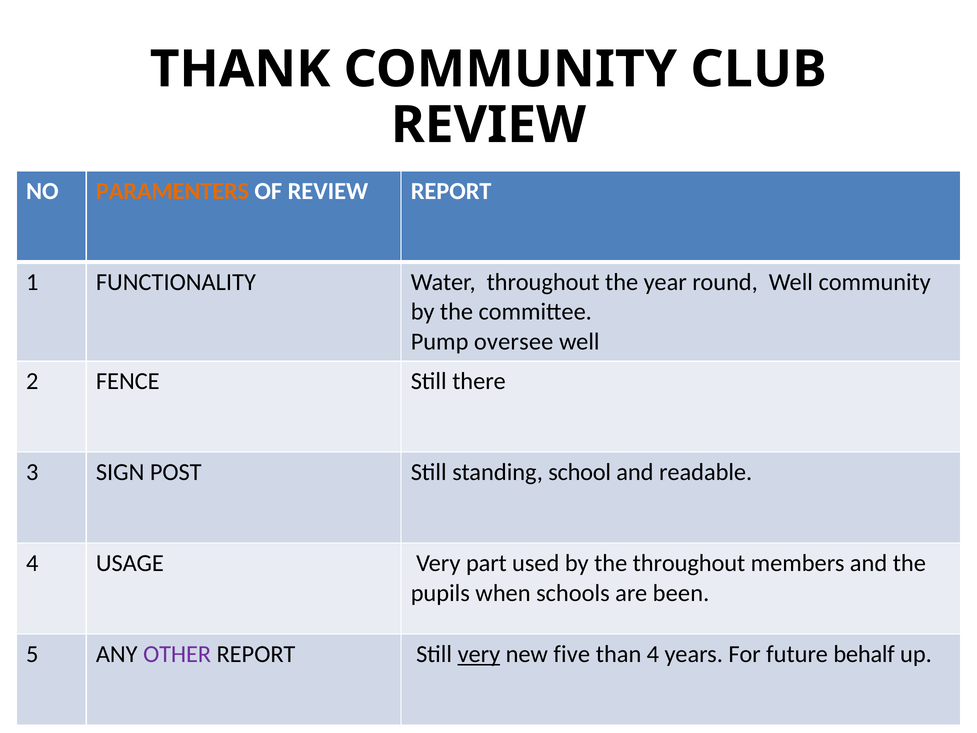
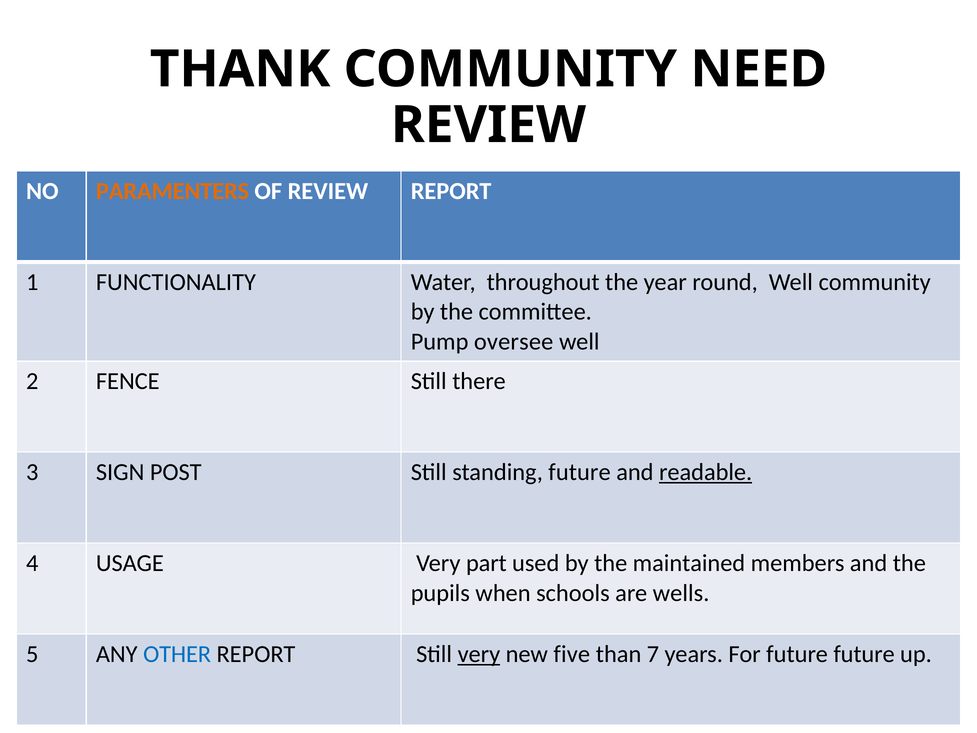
CLUB: CLUB -> NEED
standing school: school -> future
readable underline: none -> present
the throughout: throughout -> maintained
been: been -> wells
OTHER colour: purple -> blue
than 4: 4 -> 7
future behalf: behalf -> future
